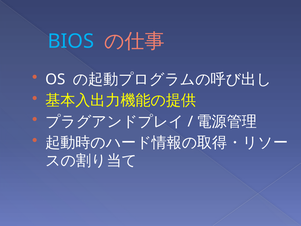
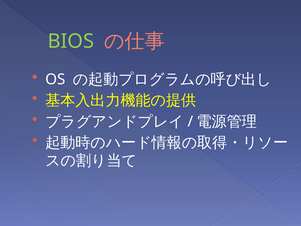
BIOS colour: light blue -> light green
